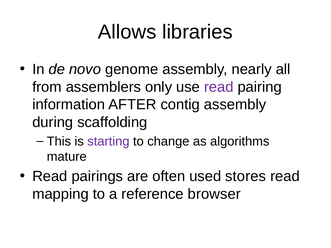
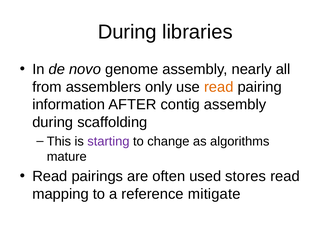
Allows at (127, 32): Allows -> During
read at (219, 87) colour: purple -> orange
browser: browser -> mitigate
